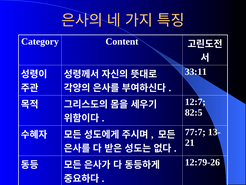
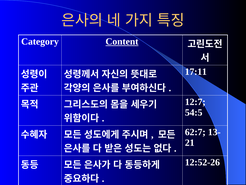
Content underline: none -> present
33:11: 33:11 -> 17:11
82:5: 82:5 -> 54:5
77:7: 77:7 -> 62:7
12:79-26: 12:79-26 -> 12:52-26
